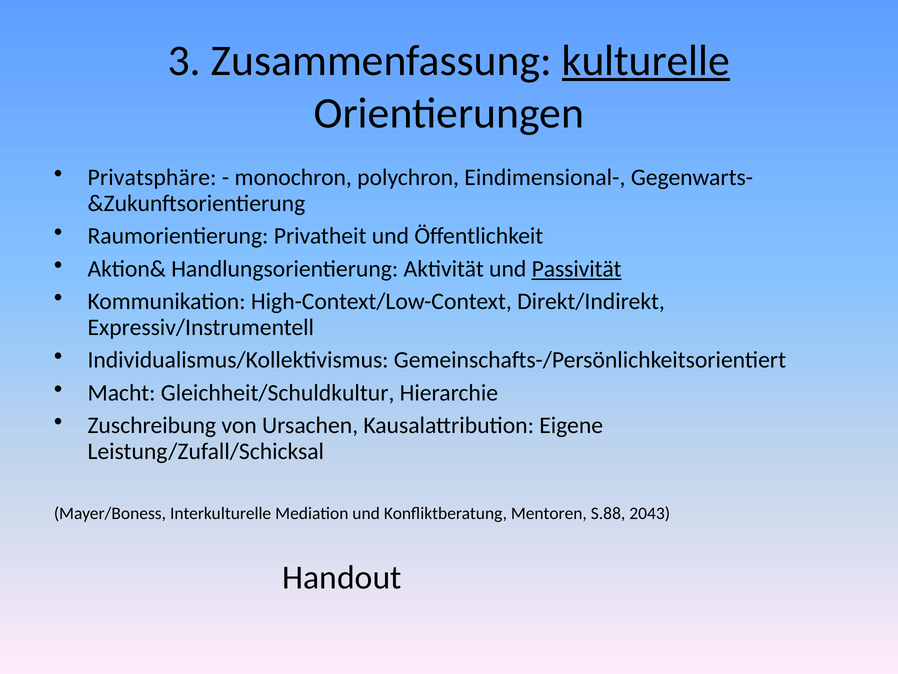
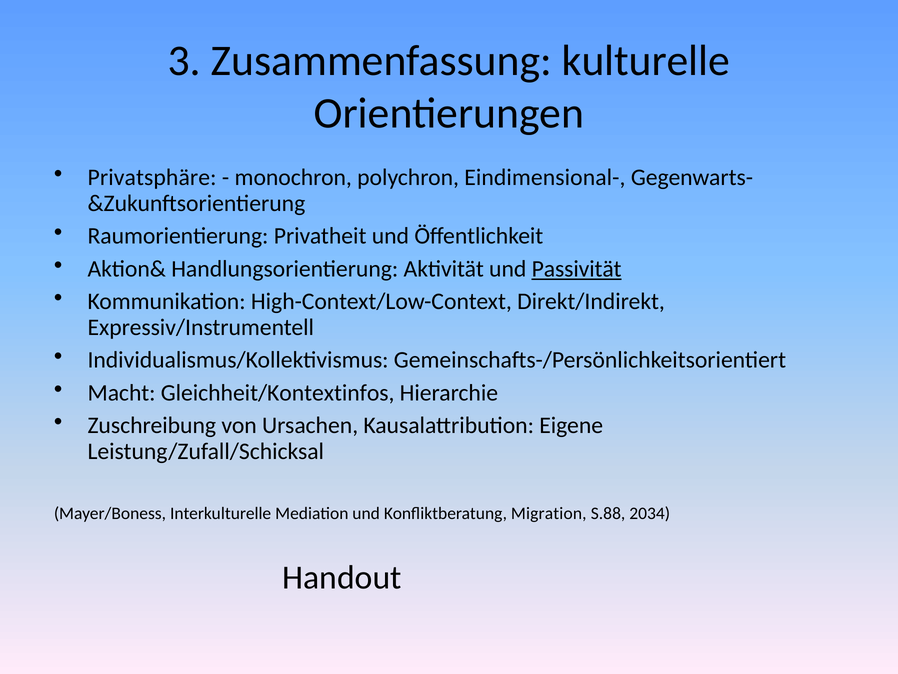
kulturelle underline: present -> none
Gleichheit/Schuldkultur: Gleichheit/Schuldkultur -> Gleichheit/Kontextinfos
Mentoren: Mentoren -> Migration
2043: 2043 -> 2034
